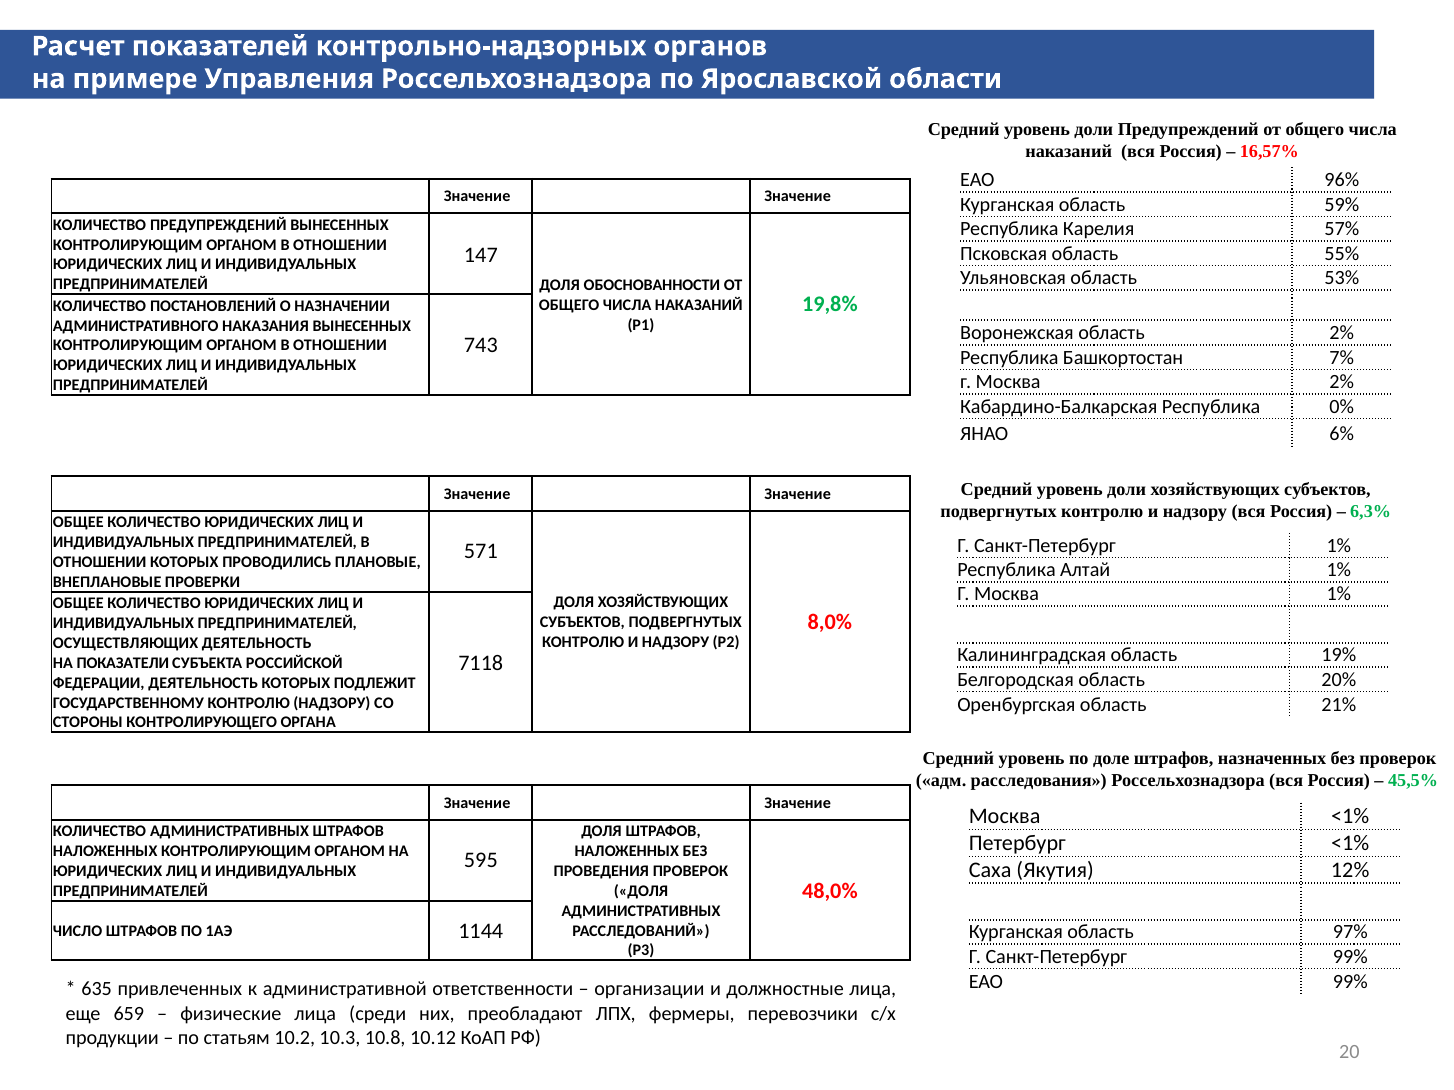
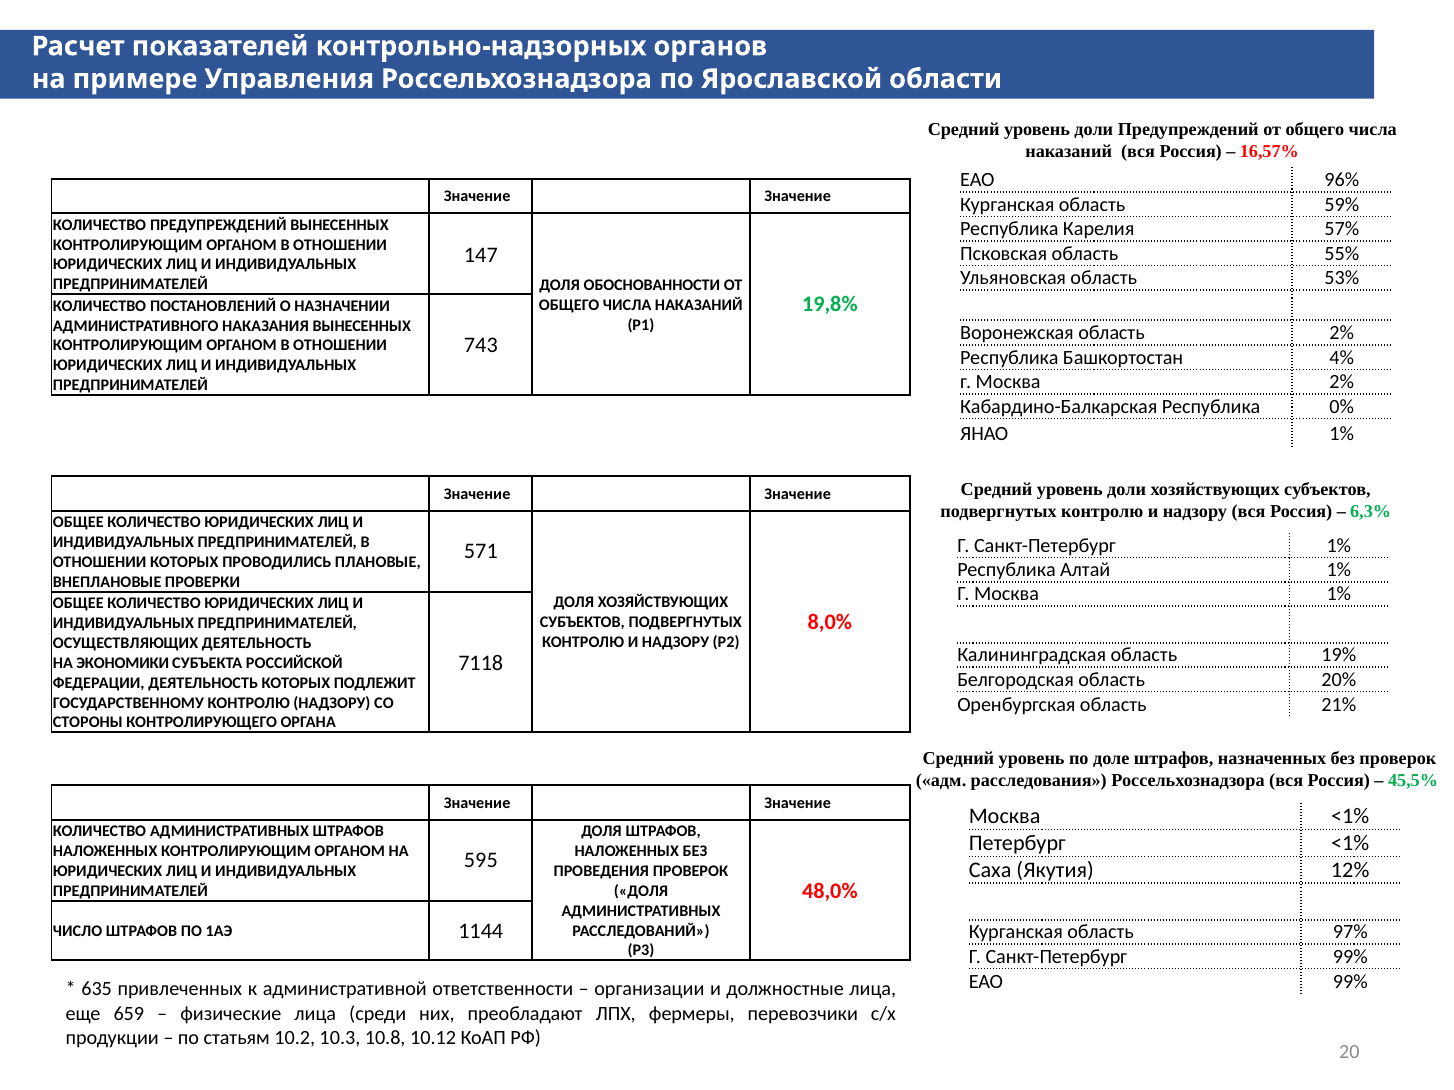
7%: 7% -> 4%
ЯНАО 6%: 6% -> 1%
ПОКАЗАТЕЛИ: ПОКАЗАТЕЛИ -> ЭКОНОМИКИ
